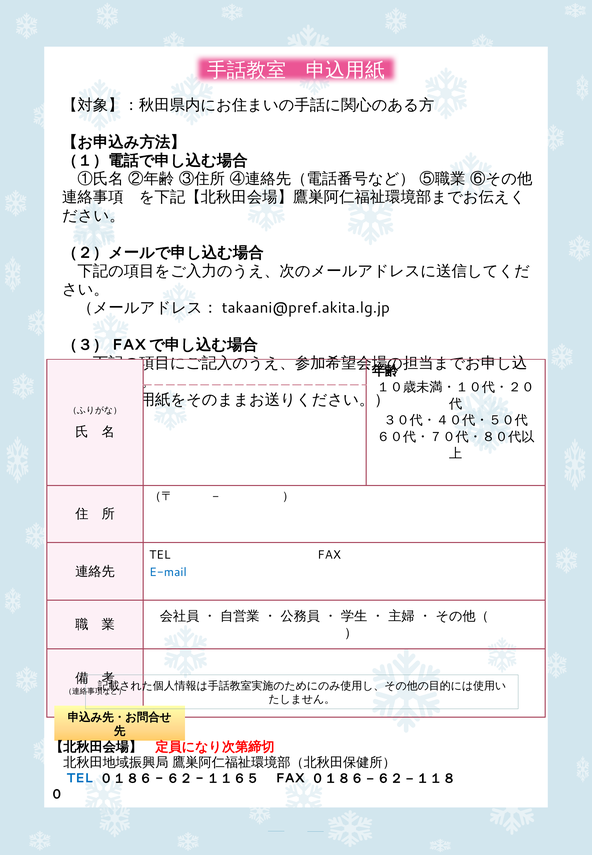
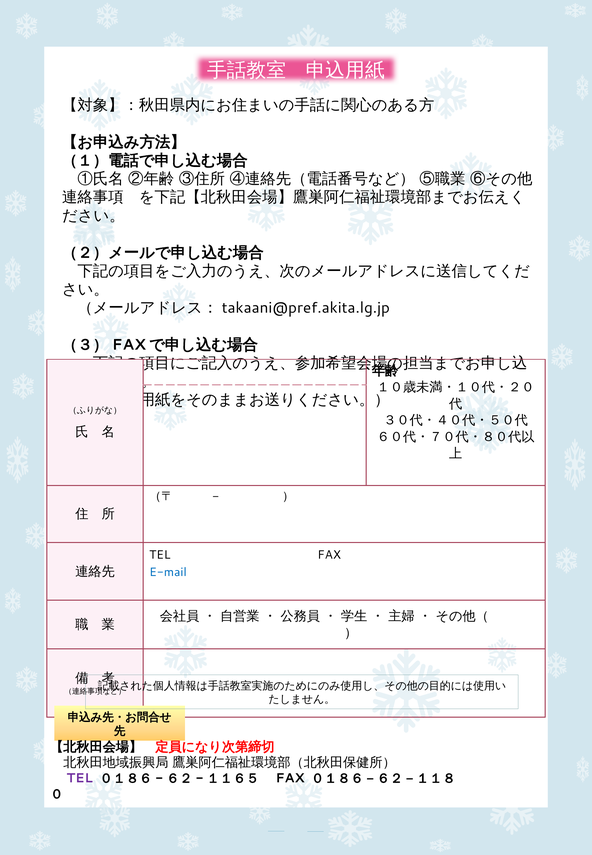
TEL at (80, 778) colour: blue -> purple
